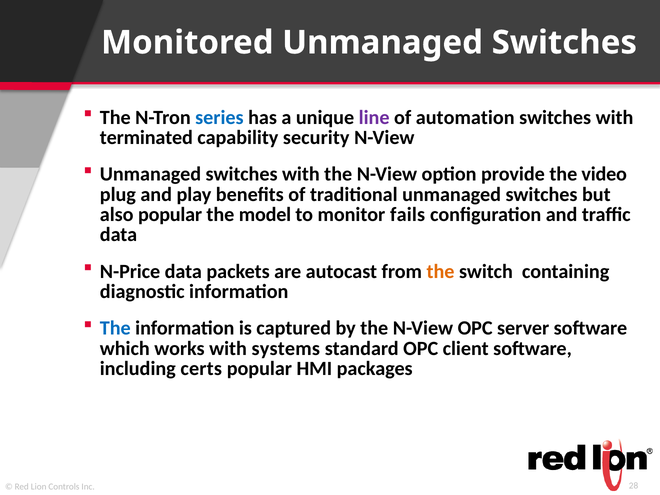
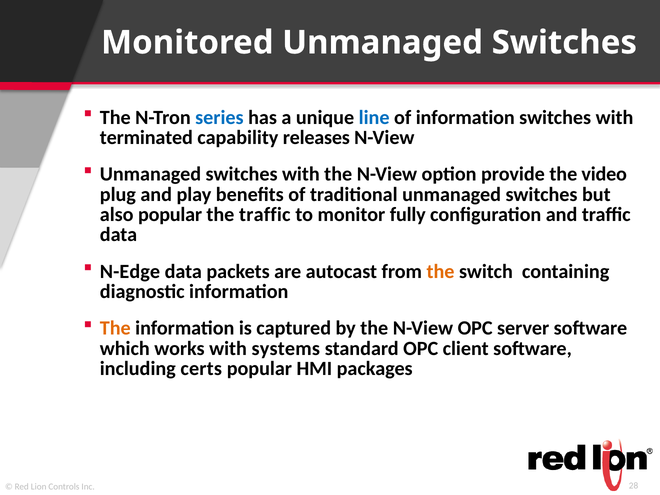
line colour: purple -> blue
of automation: automation -> information
security: security -> releases
the model: model -> traffic
fails: fails -> fully
N-Price: N-Price -> N-Edge
The at (115, 328) colour: blue -> orange
